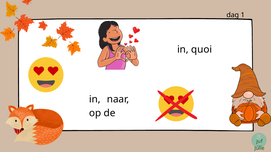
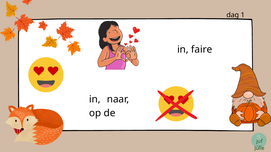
quoi: quoi -> faire
